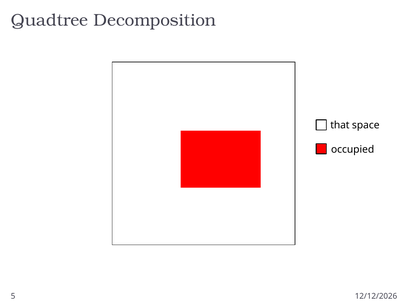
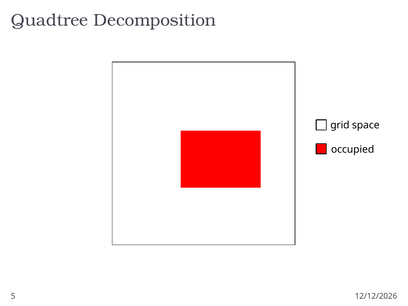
that: that -> grid
